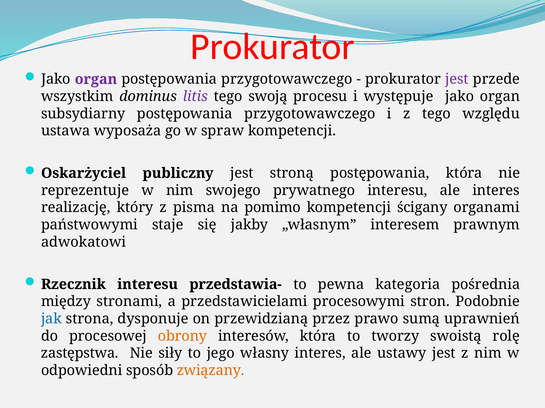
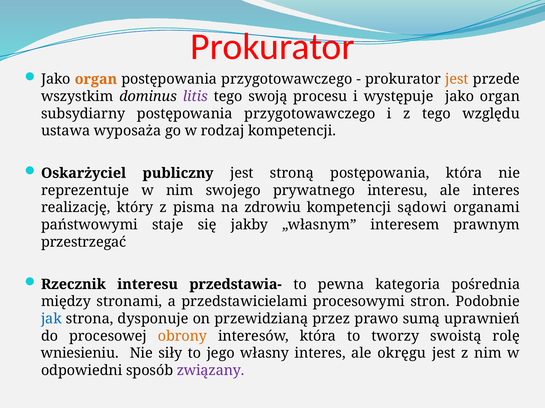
organ at (96, 79) colour: purple -> orange
jest at (457, 79) colour: purple -> orange
spraw: spraw -> rodzaj
pomimo: pomimo -> zdrowiu
ścigany: ścigany -> sądowi
adwokatowi: adwokatowi -> przestrzegać
zastępstwa: zastępstwa -> wniesieniu
ustawy: ustawy -> okręgu
związany colour: orange -> purple
